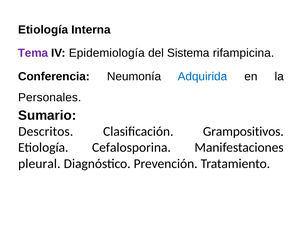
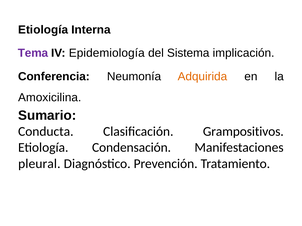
rifampicina: rifampicina -> implicación
Adquirida colour: blue -> orange
Personales: Personales -> Amoxicilina
Descritos: Descritos -> Conducta
Cefalosporina: Cefalosporina -> Condensación
